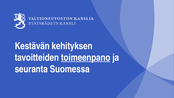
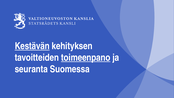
Kestävän underline: none -> present
